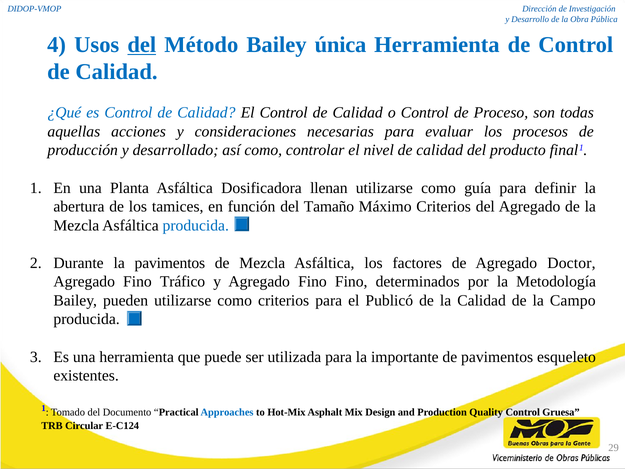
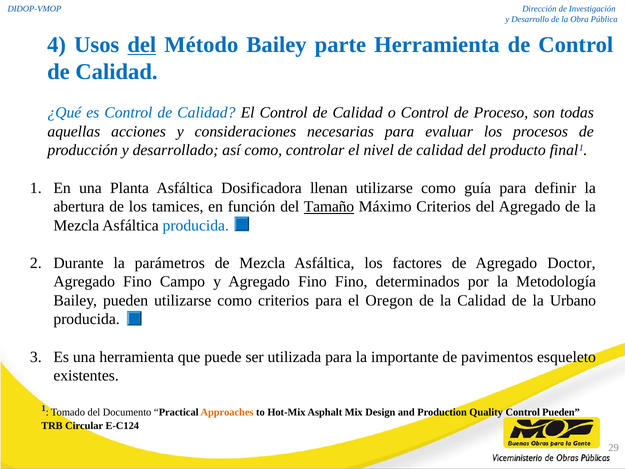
única: única -> parte
Tamaño underline: none -> present
la pavimentos: pavimentos -> parámetros
Tráfico: Tráfico -> Campo
Publicó: Publicó -> Oregon
Campo: Campo -> Urbano
Approaches colour: blue -> orange
Control Gruesa: Gruesa -> Pueden
